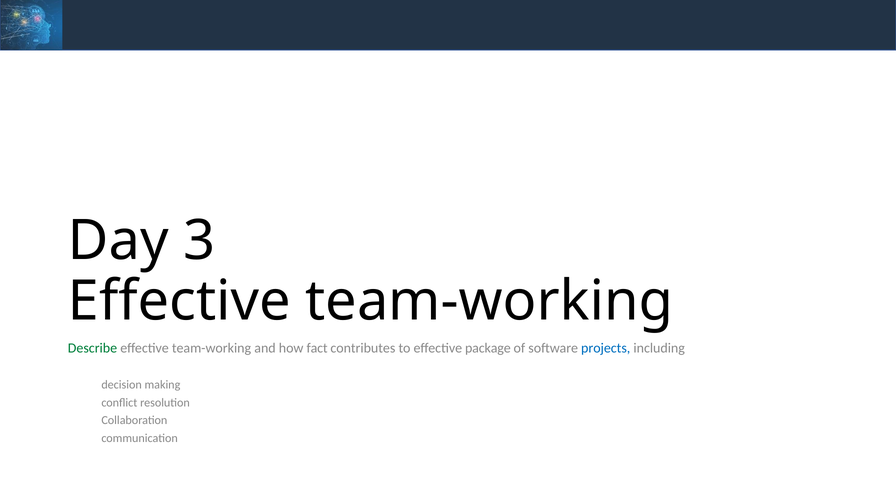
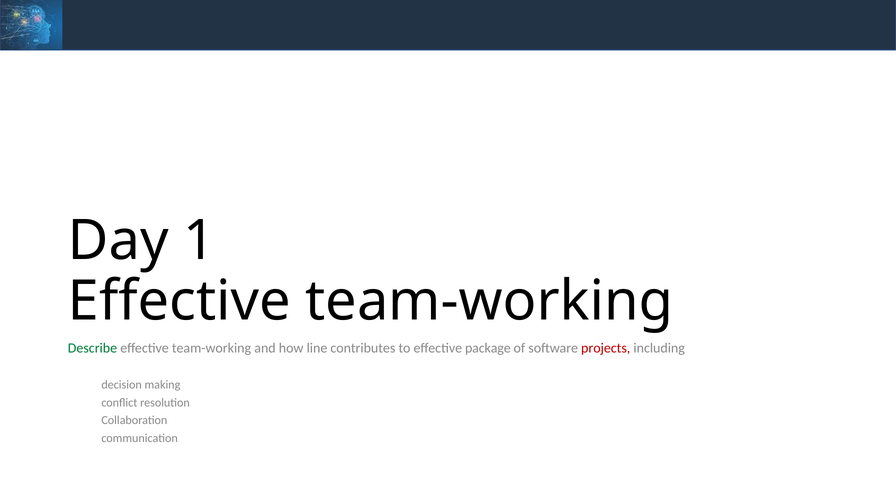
3: 3 -> 1
fact: fact -> line
projects colour: blue -> red
